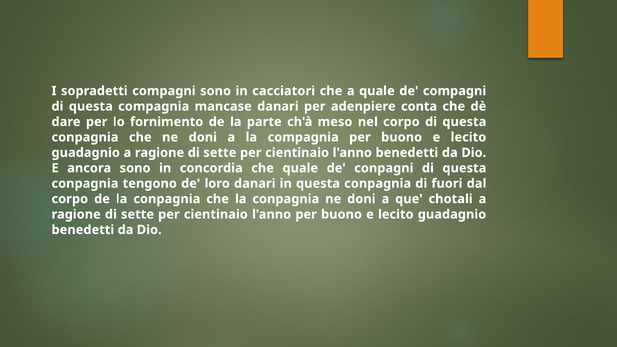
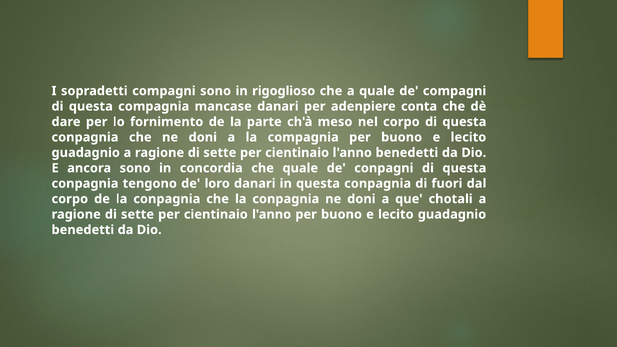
cacciatori: cacciatori -> rigoglioso
